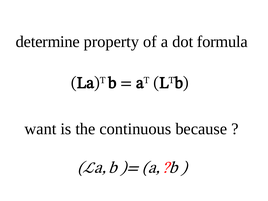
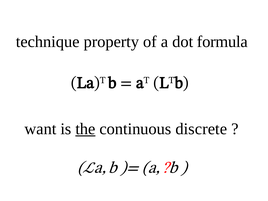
determine: determine -> technique
the underline: none -> present
because: because -> discrete
